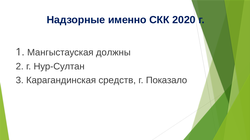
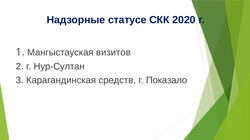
именно: именно -> статусе
должны: должны -> визитов
